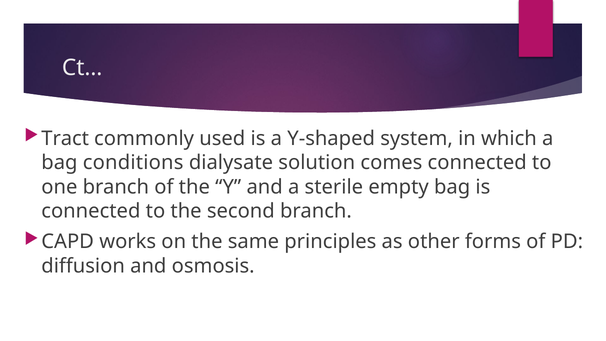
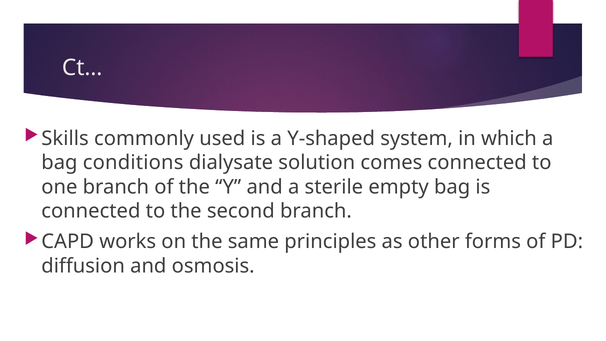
Tract: Tract -> Skills
